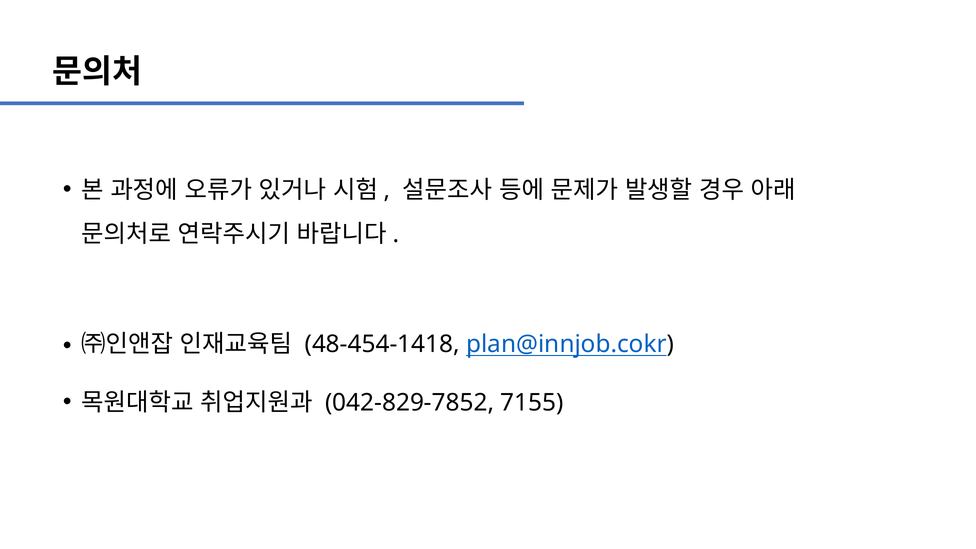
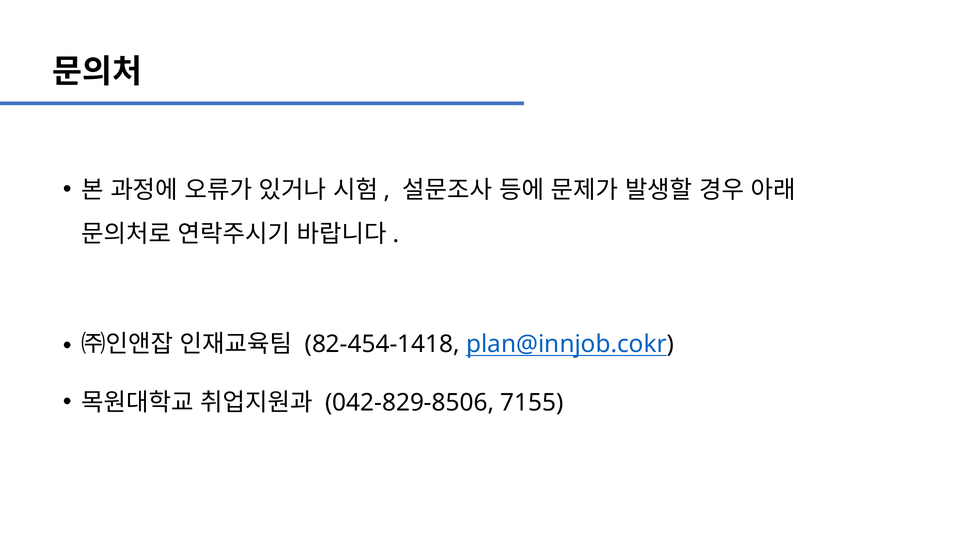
48-454-1418: 48-454-1418 -> 82-454-1418
042-829-7852: 042-829-7852 -> 042-829-8506
